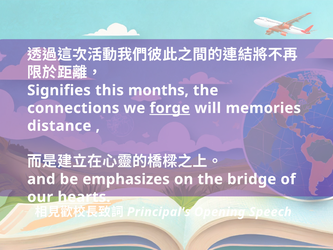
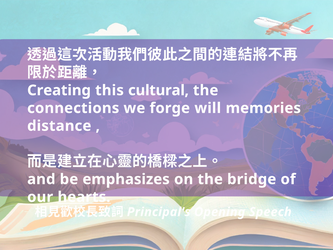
Signifies: Signifies -> Creating
months: months -> cultural
forge underline: present -> none
